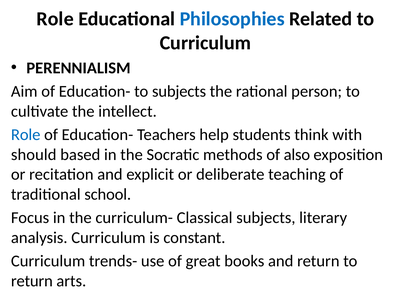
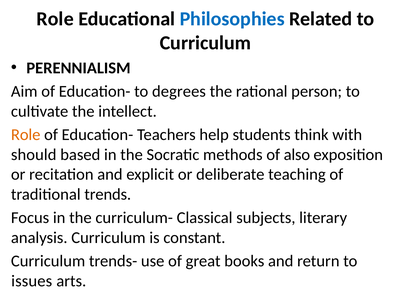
to subjects: subjects -> degrees
Role at (26, 135) colour: blue -> orange
school: school -> trends
return at (32, 281): return -> issues
